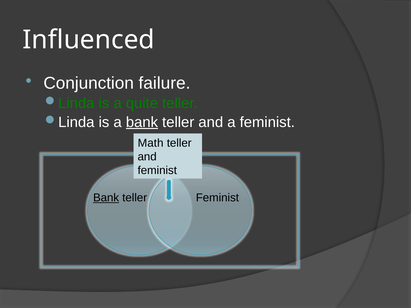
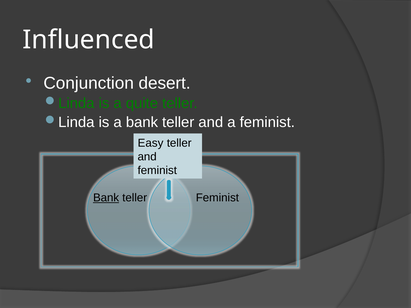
failure: failure -> desert
bank at (142, 122) underline: present -> none
Math: Math -> Easy
